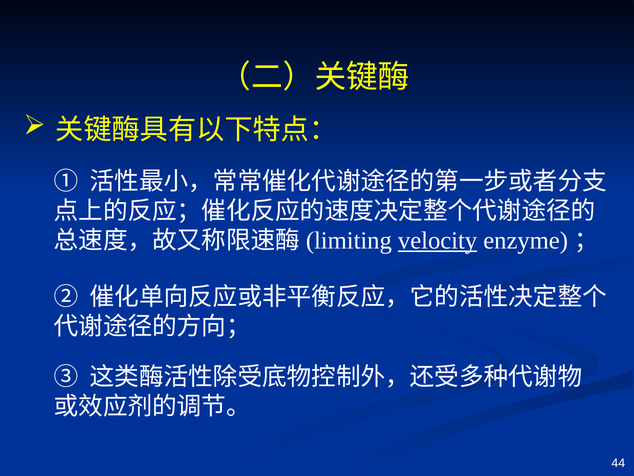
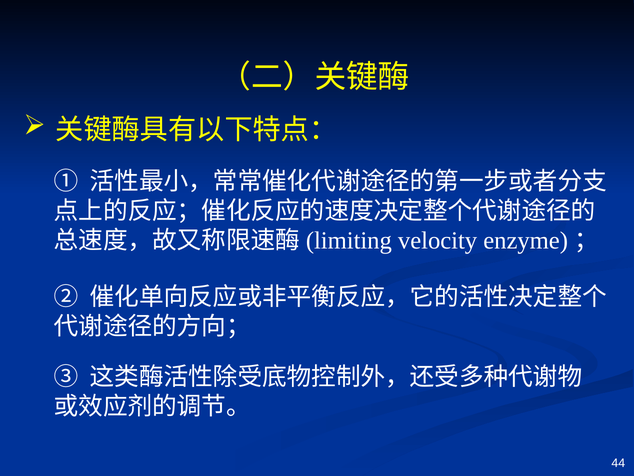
velocity underline: present -> none
